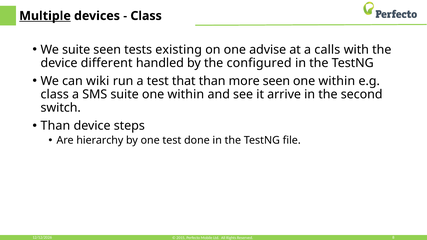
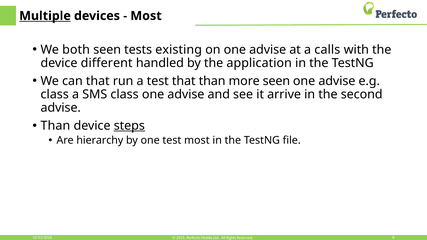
Class at (146, 16): Class -> Most
We suite: suite -> both
configured: configured -> application
can wiki: wiki -> that
within at (337, 81): within -> advise
SMS suite: suite -> class
within at (186, 94): within -> advise
switch at (61, 108): switch -> advise
steps underline: none -> present
test done: done -> most
